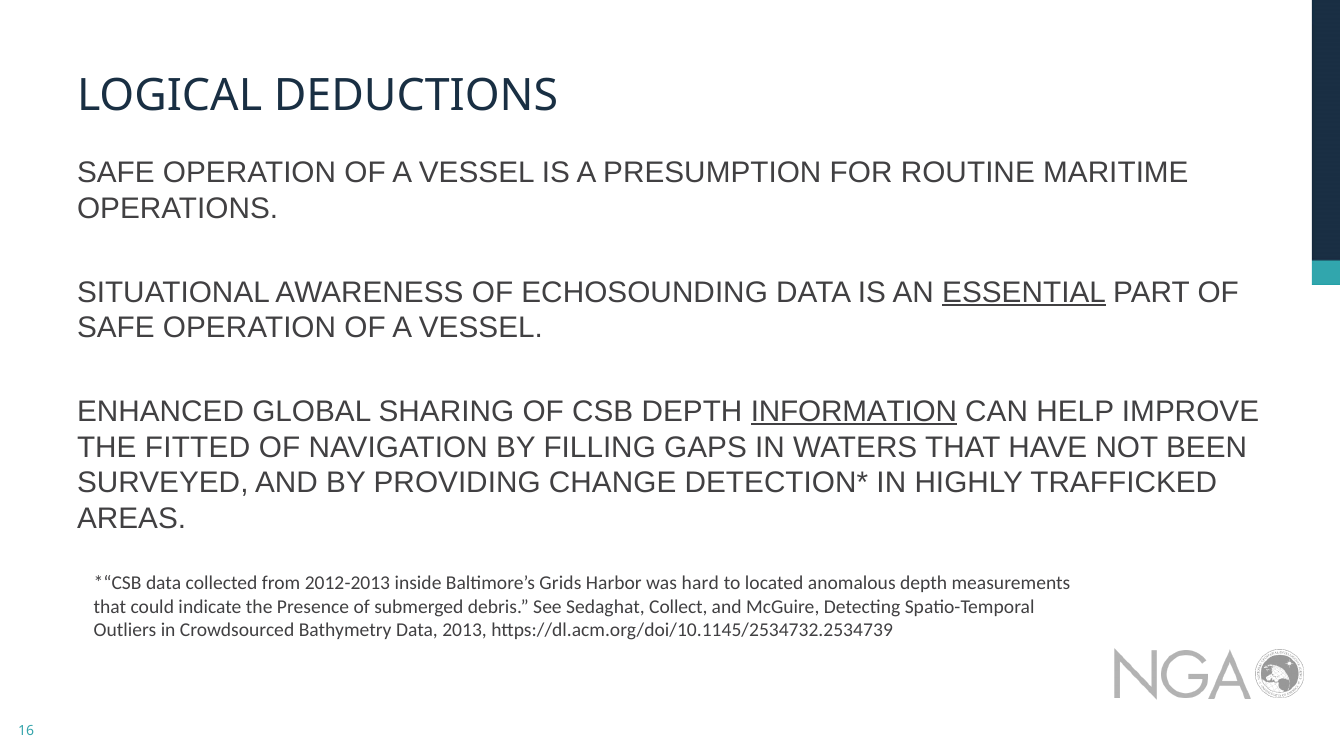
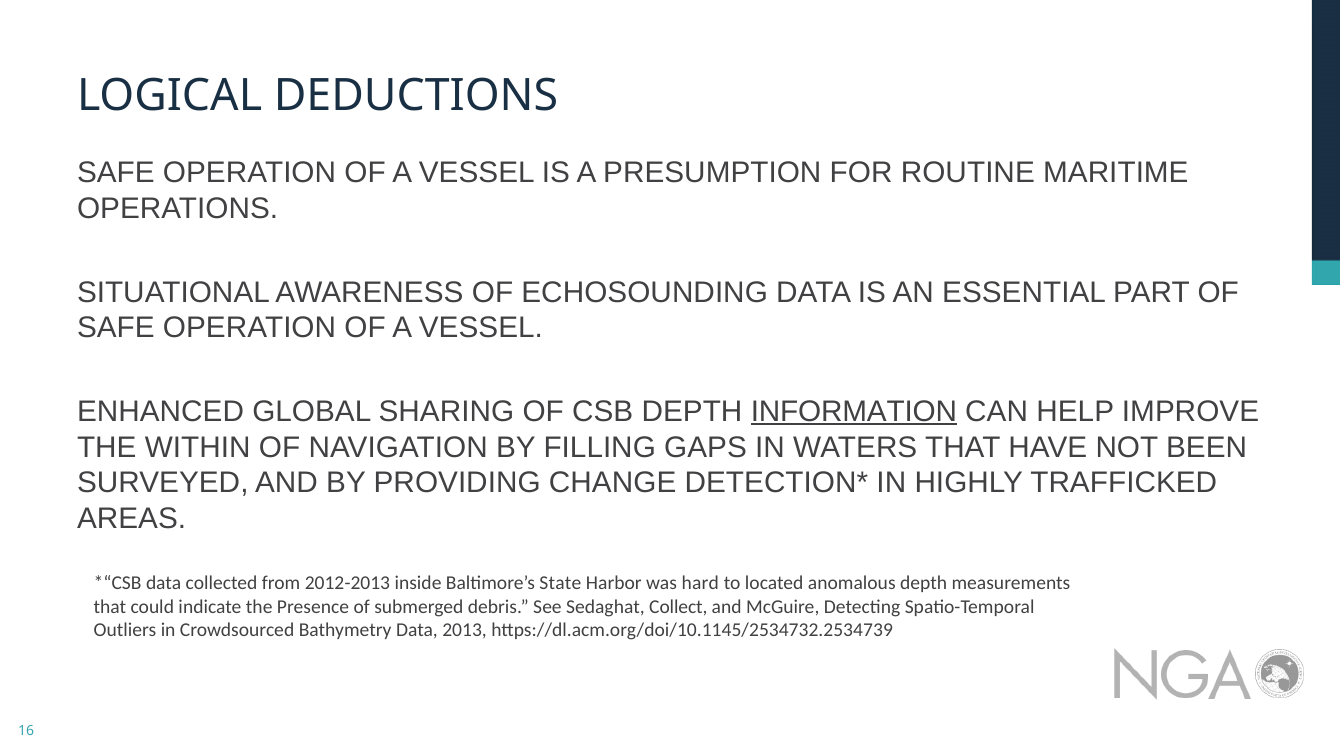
ESSENTIAL underline: present -> none
FITTED: FITTED -> WITHIN
Grids: Grids -> State
